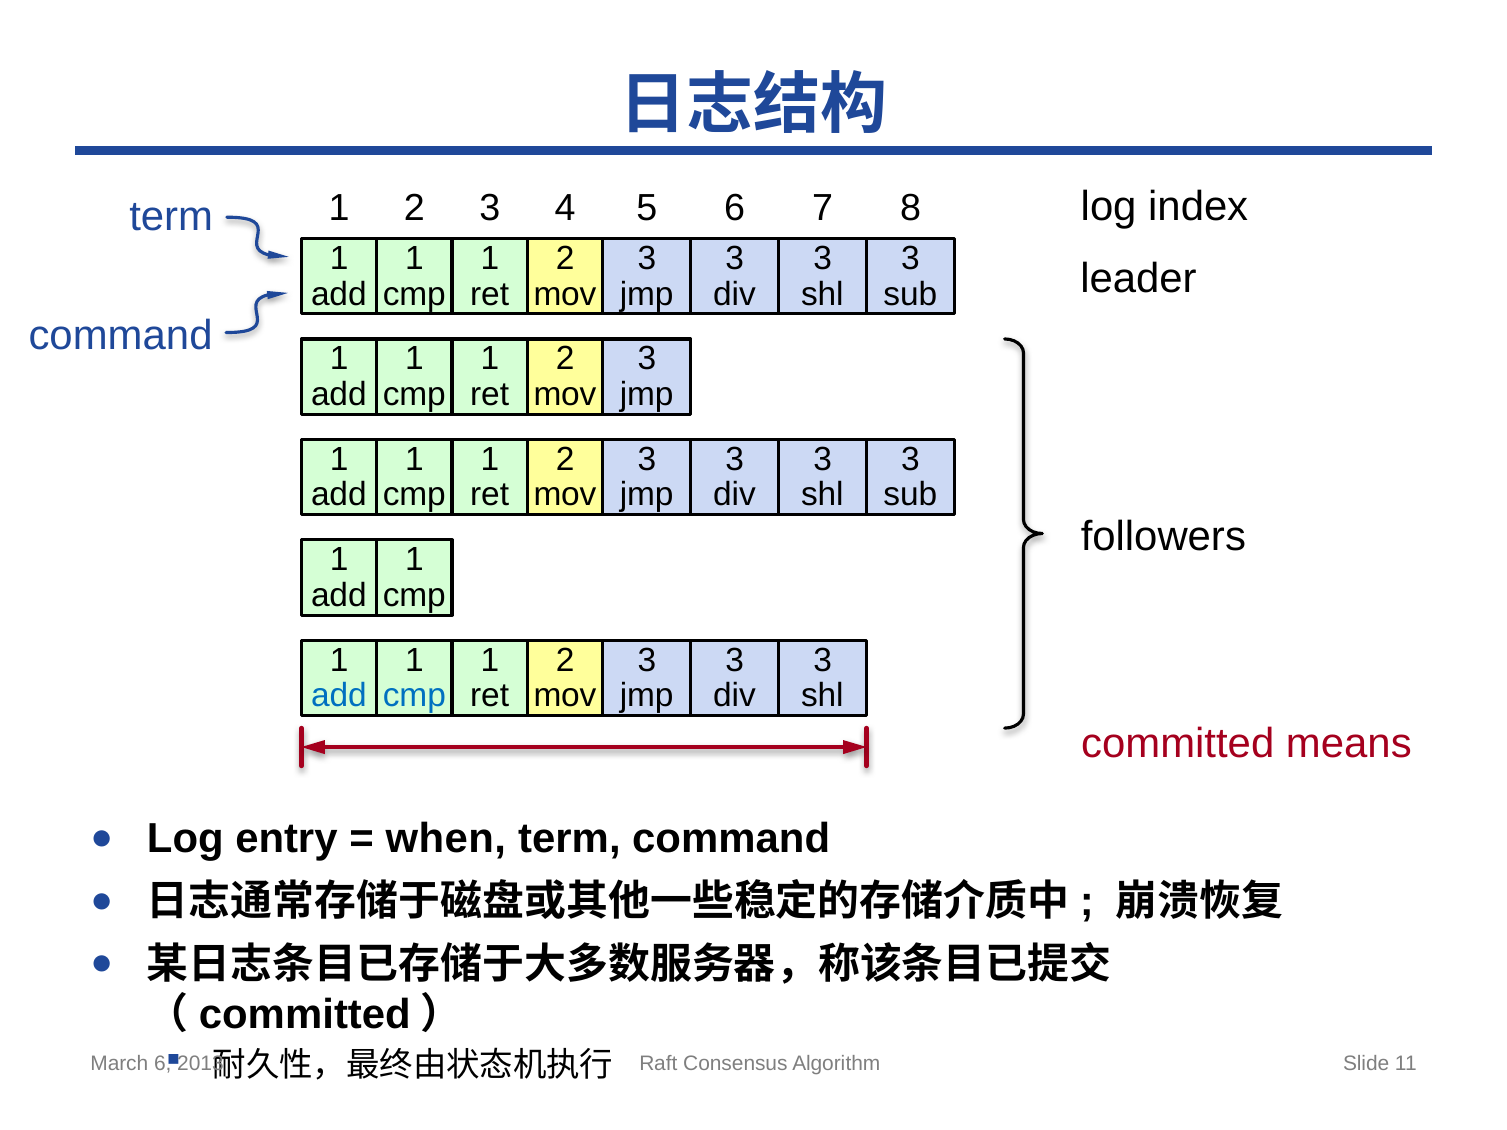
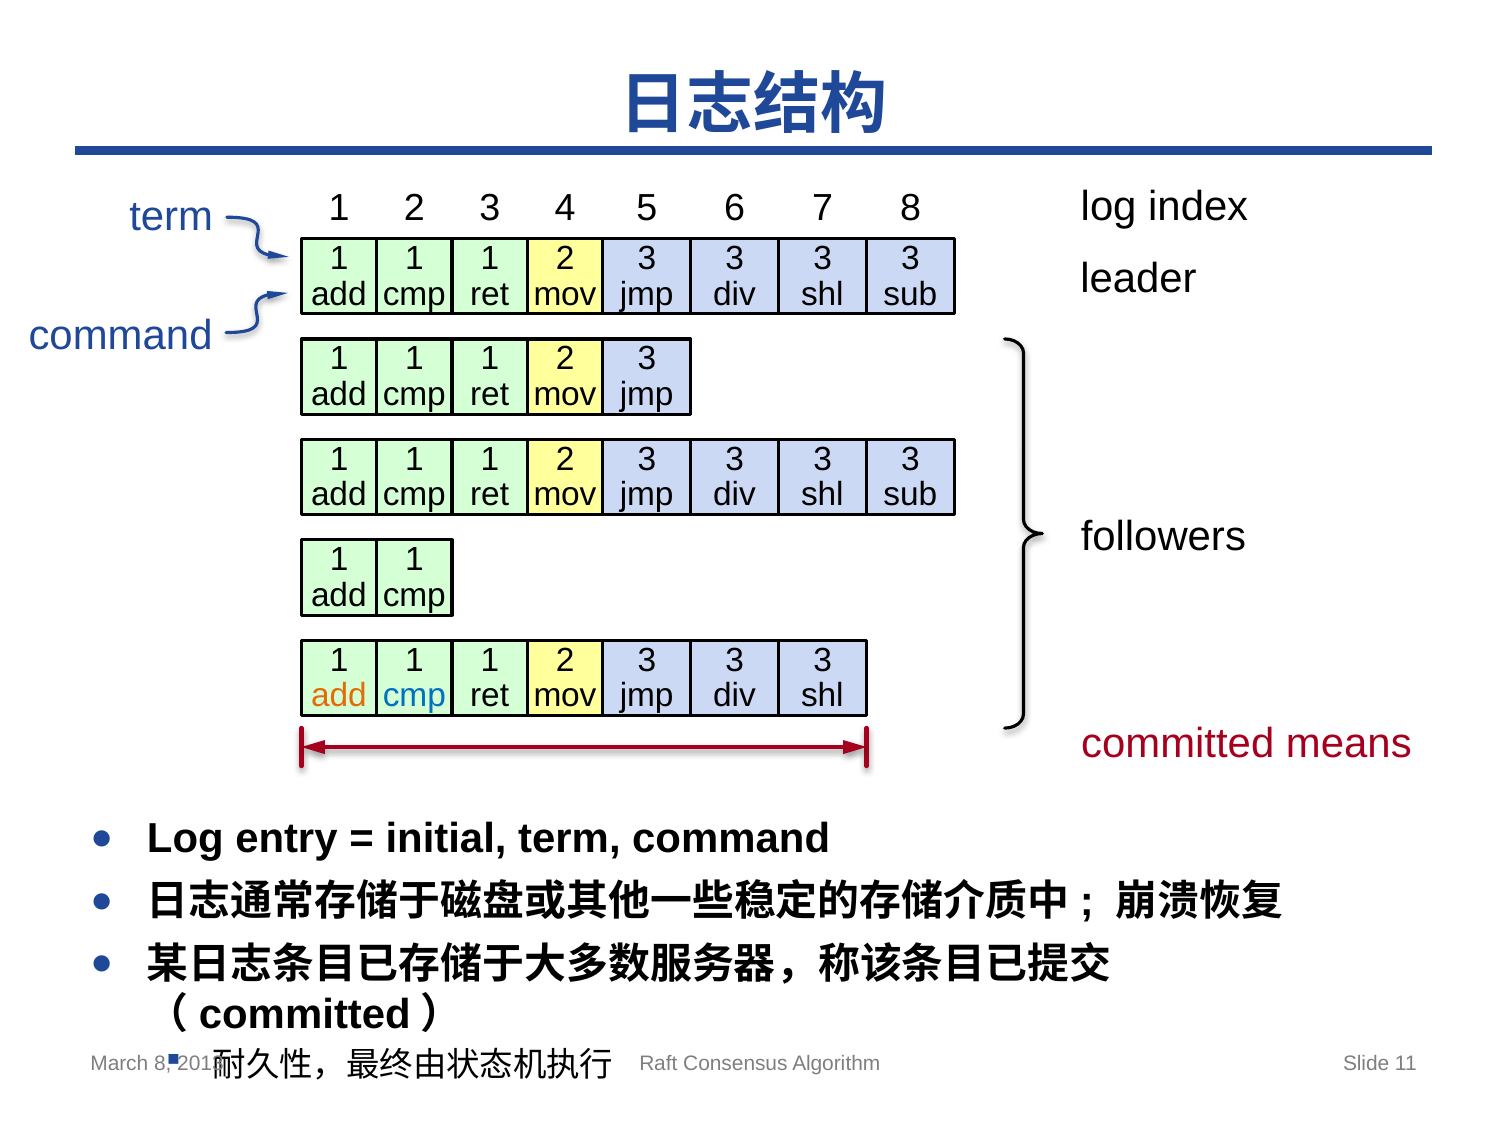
add at (339, 696) colour: blue -> orange
when: when -> initial
March 6: 6 -> 8
